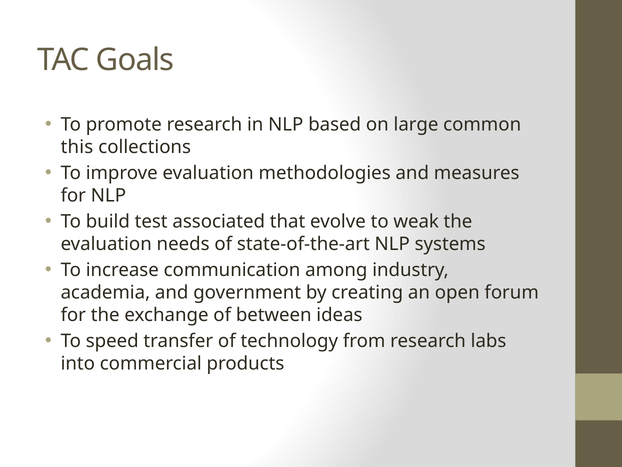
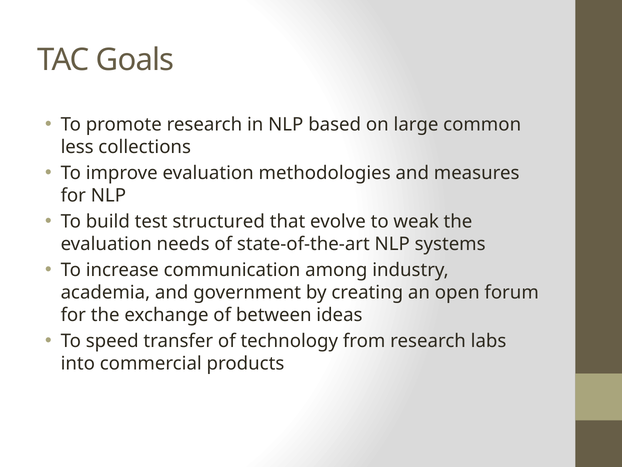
this: this -> less
associated: associated -> structured
